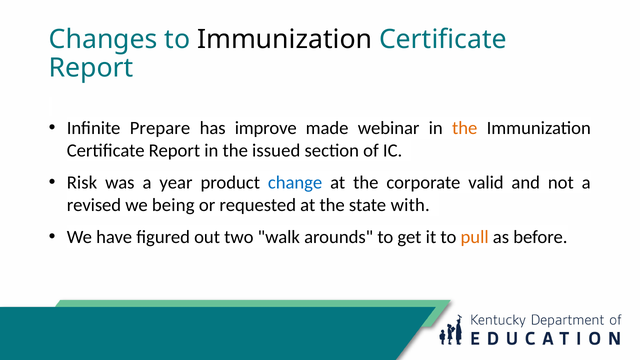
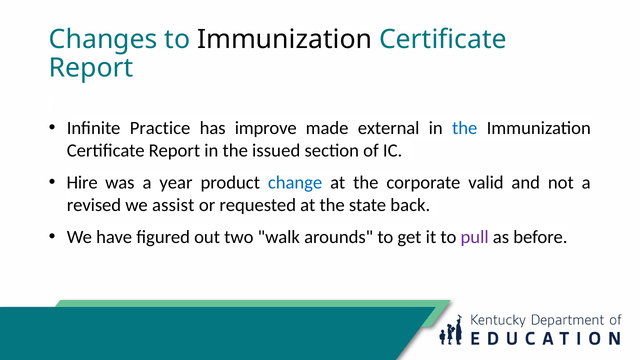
Prepare: Prepare -> Practice
webinar: webinar -> external
the at (465, 128) colour: orange -> blue
Risk: Risk -> Hire
being: being -> assist
with: with -> back
pull colour: orange -> purple
